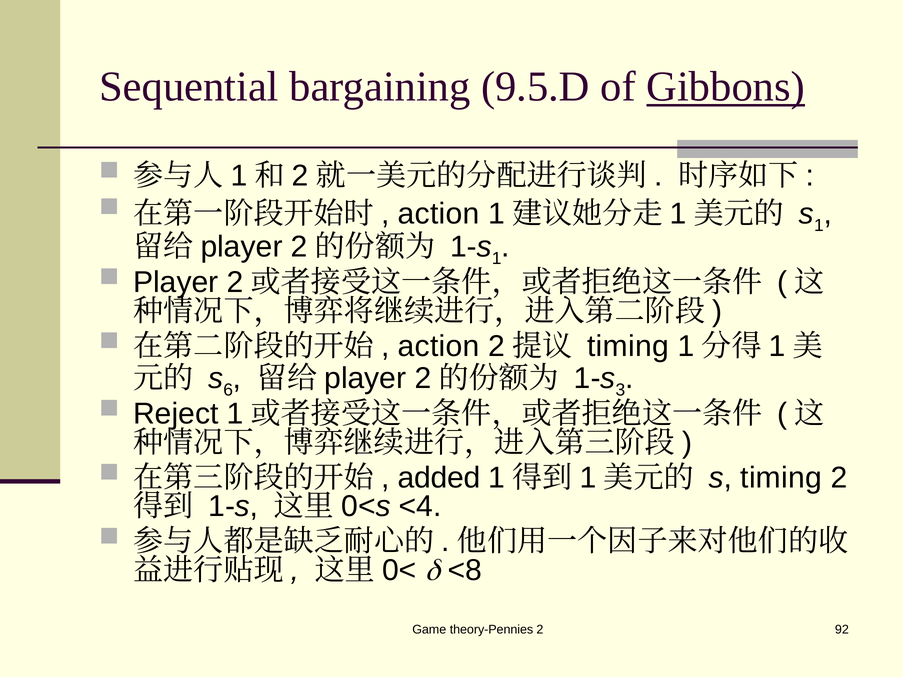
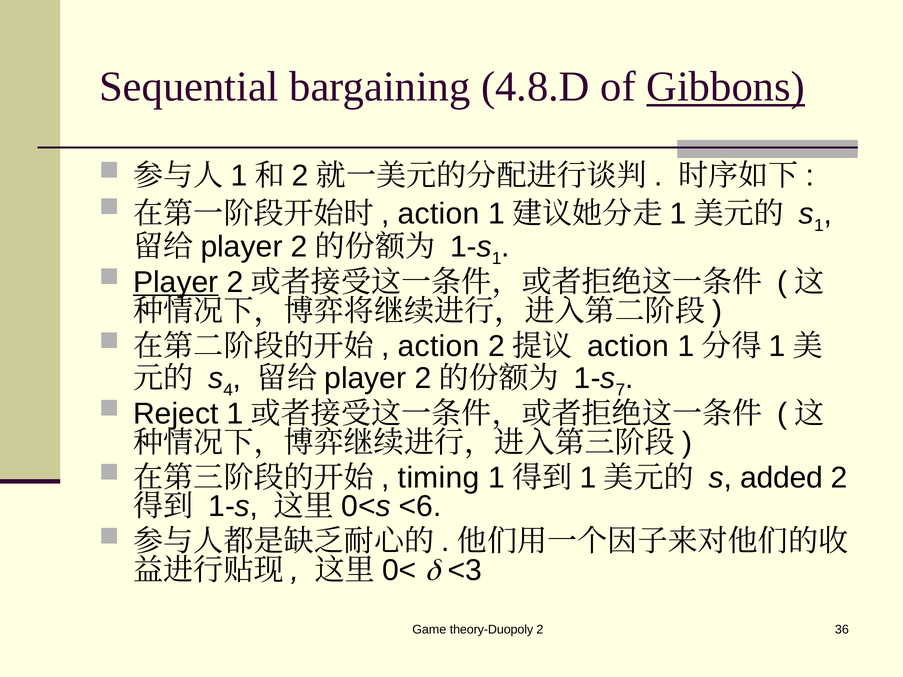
9.5.D: 9.5.D -> 4.8.D
Player underline: none -> present
timing at (628, 346): timing -> action
6: 6 -> 4
3: 3 -> 7
added: added -> timing
s timing: timing -> added
<4: <4 -> <6
<8: <8 -> <3
theory-Pennies: theory-Pennies -> theory-Duopoly
92: 92 -> 36
